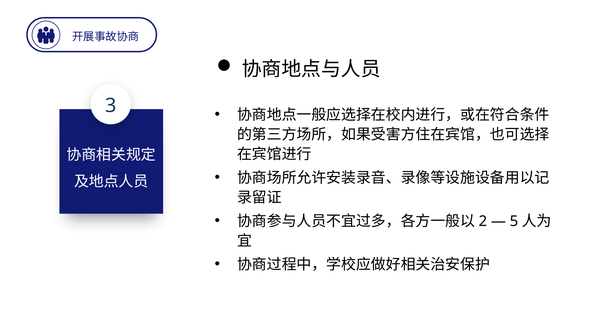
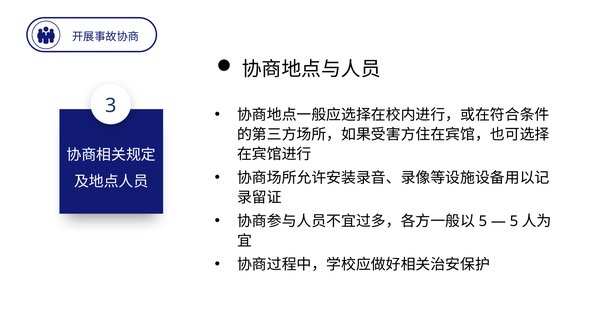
2 at (483, 222): 2 -> 5
